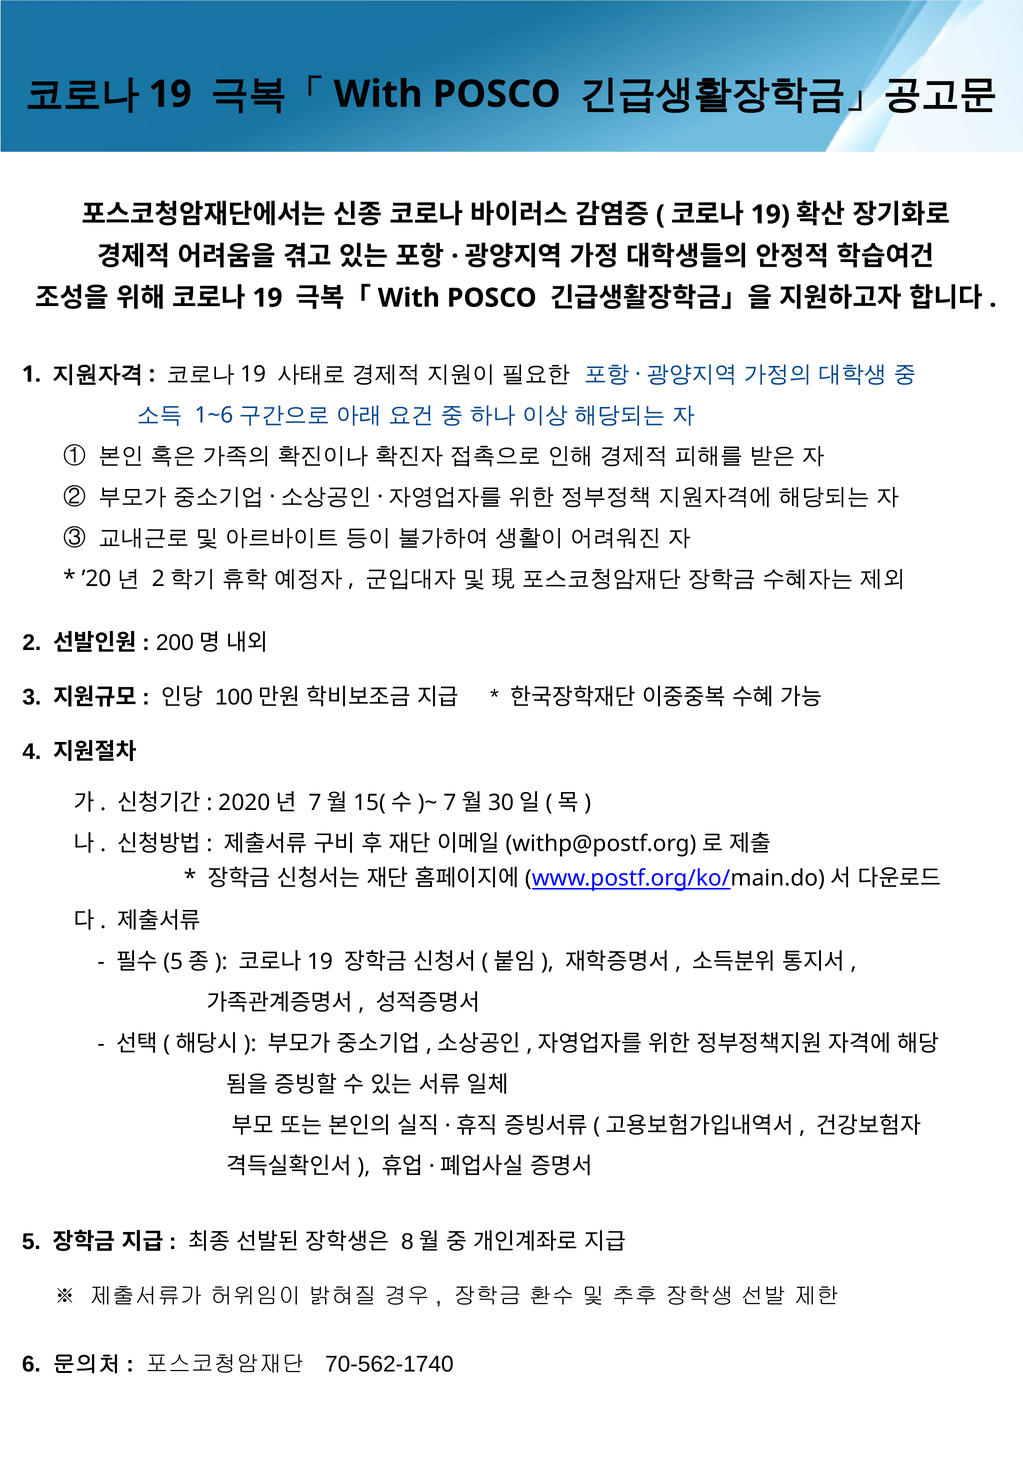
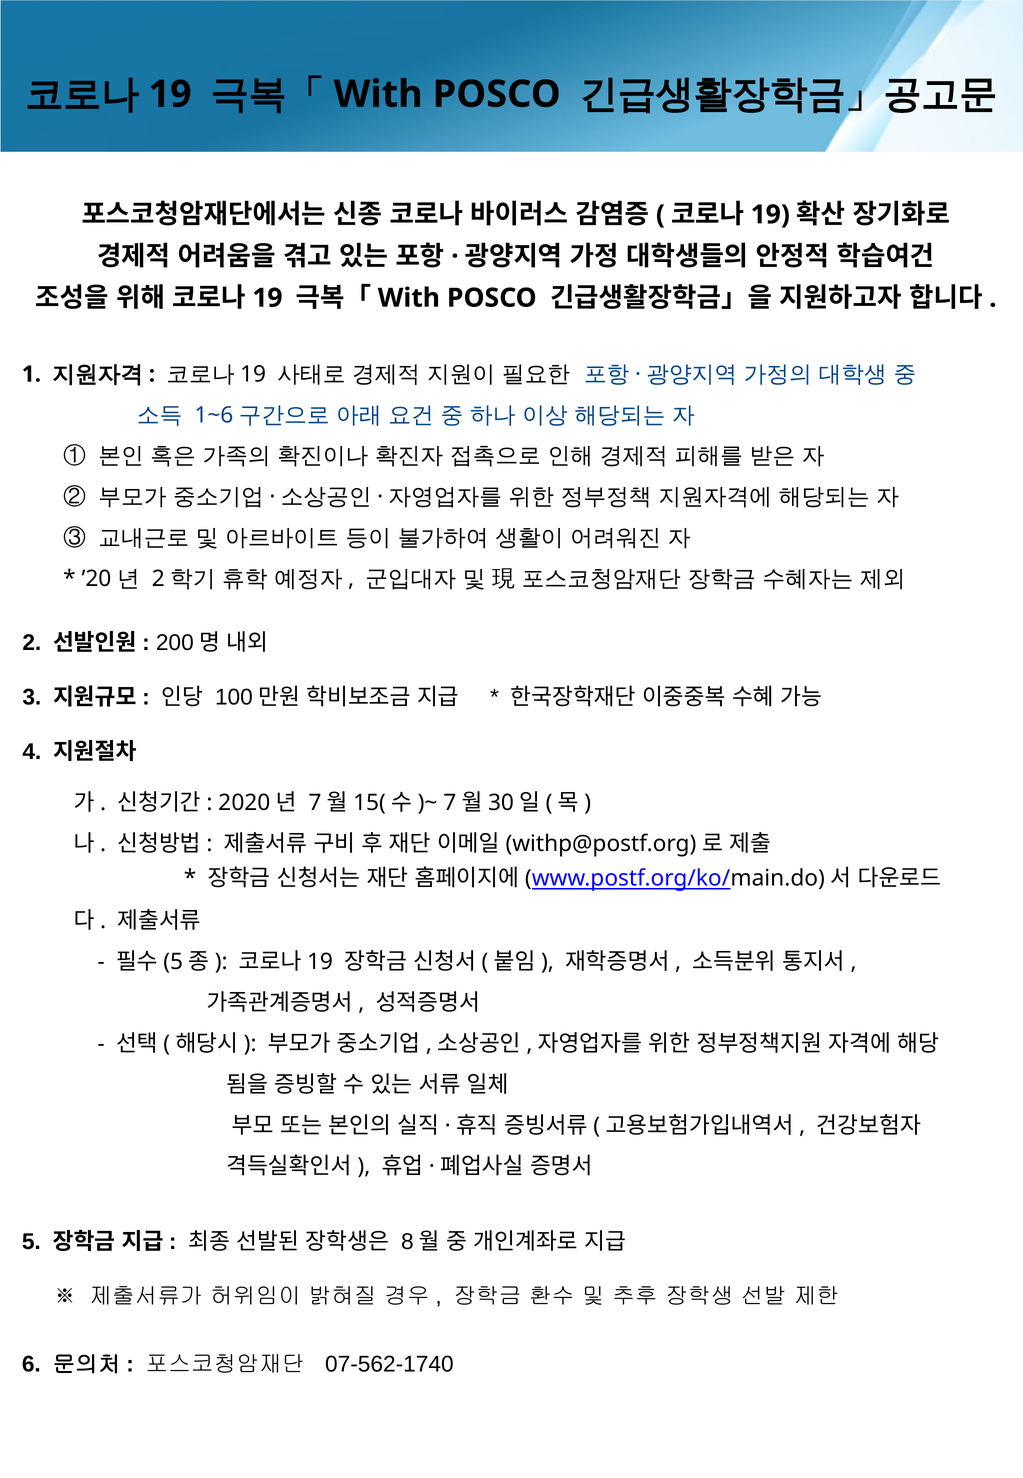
70-562-1740: 70-562-1740 -> 07-562-1740
